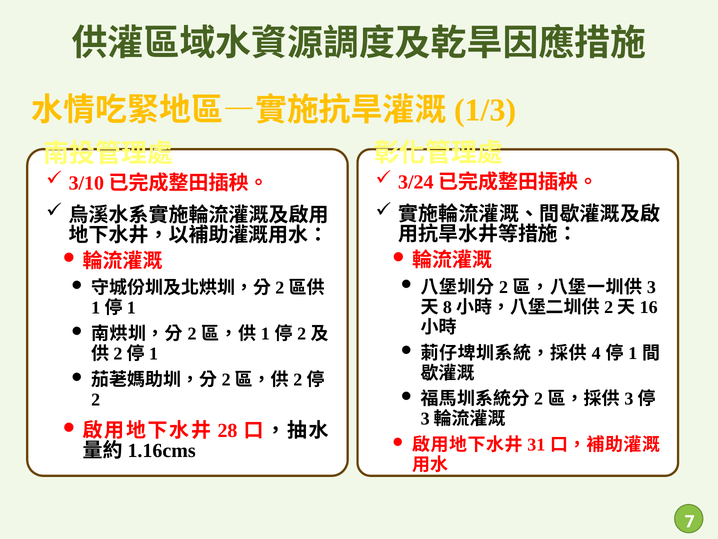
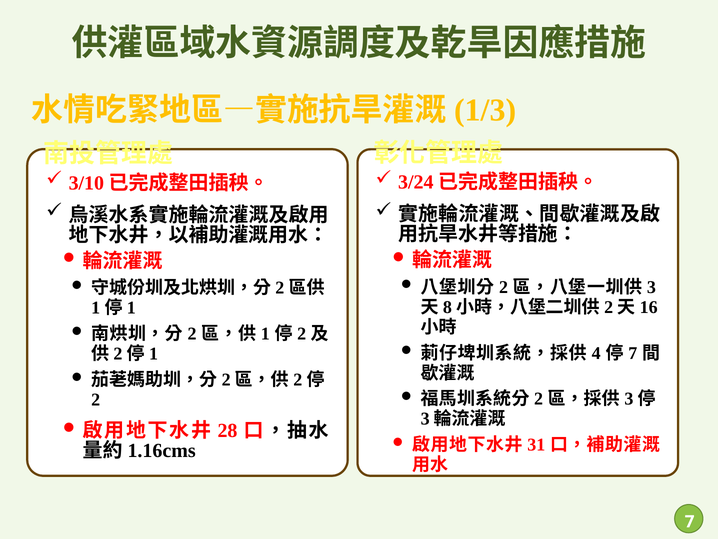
1 at (633, 353): 1 -> 7
